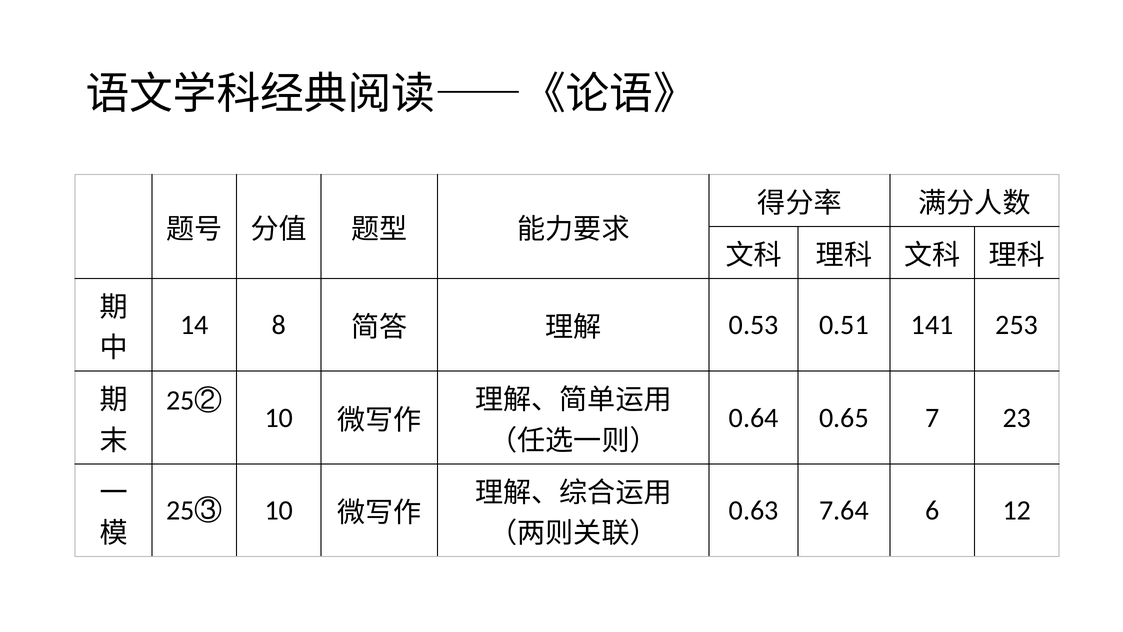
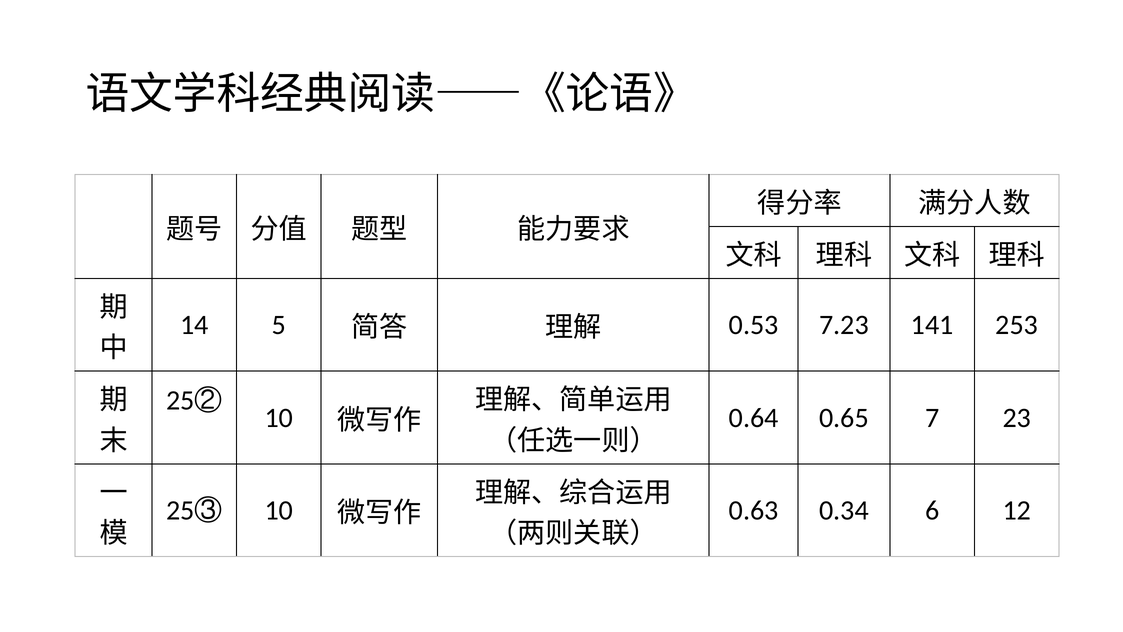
8: 8 -> 5
0.51: 0.51 -> 7.23
7.64: 7.64 -> 0.34
